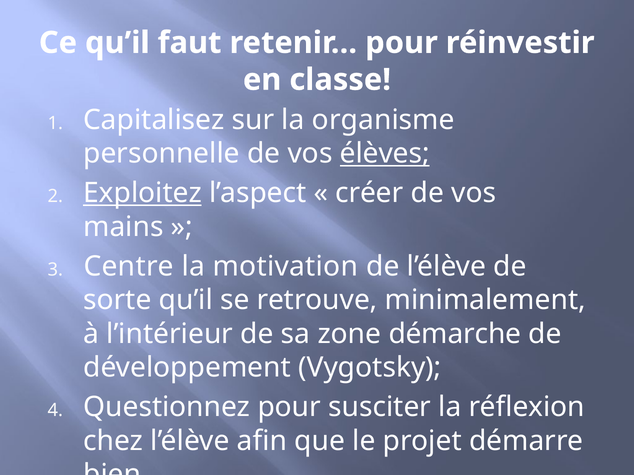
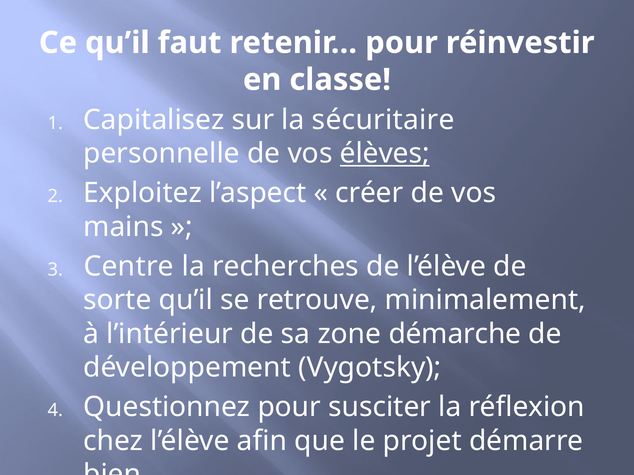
organisme: organisme -> sécuritaire
Exploitez underline: present -> none
motivation: motivation -> recherches
